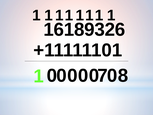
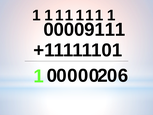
16189326: 16189326 -> 00009111
8: 8 -> 6
7: 7 -> 2
